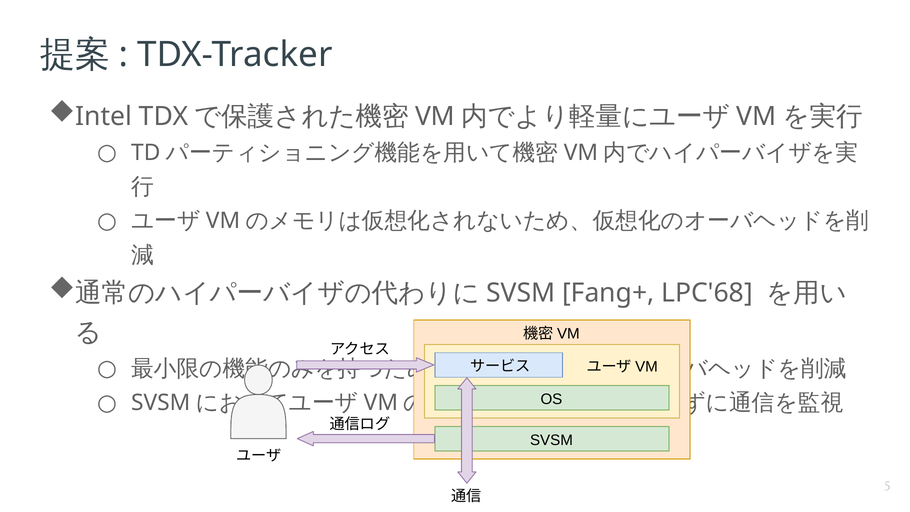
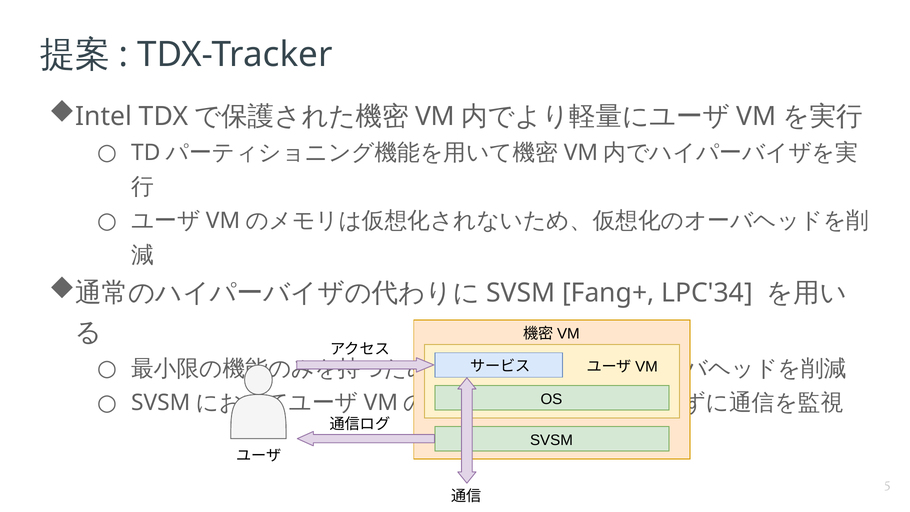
LPC'68: LPC'68 -> LPC'34
